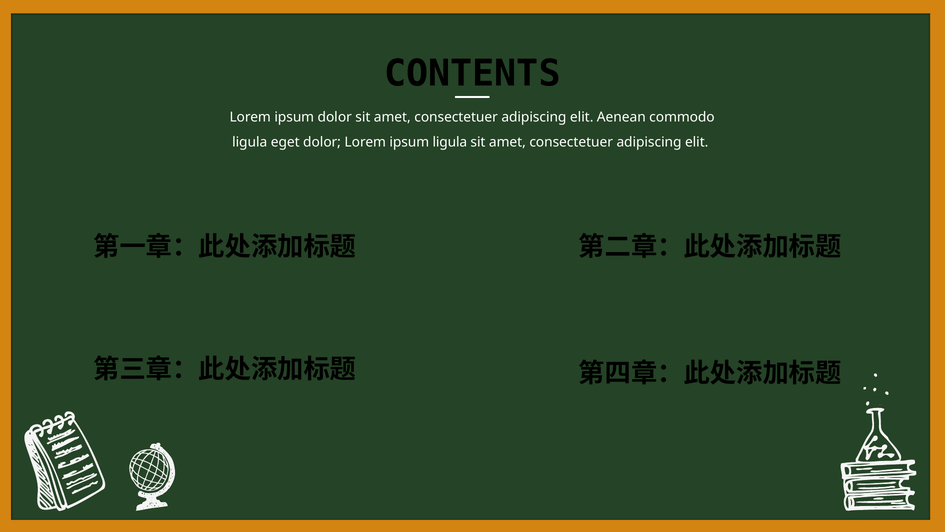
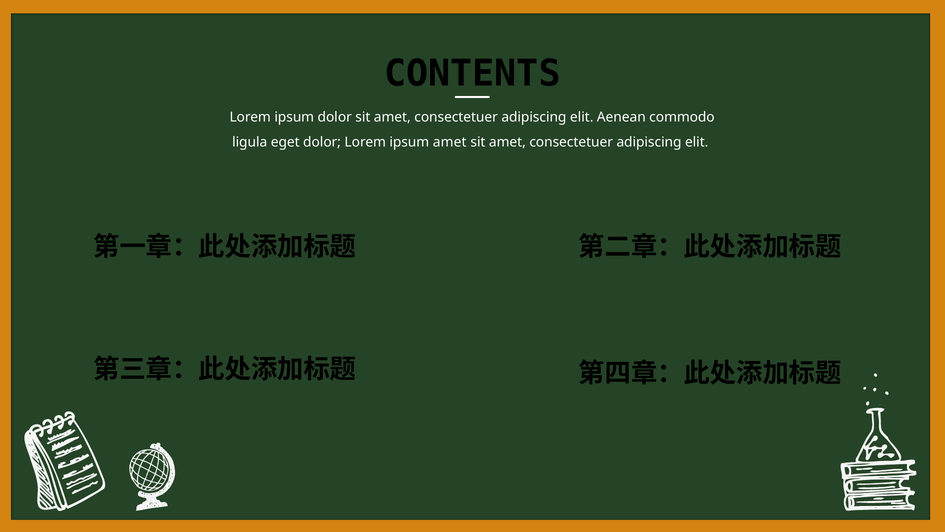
ipsum ligula: ligula -> amet
